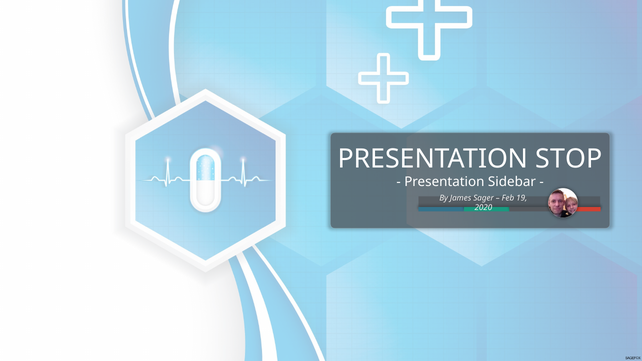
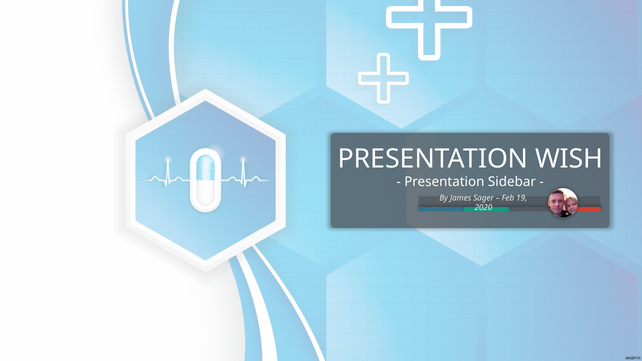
STOP: STOP -> WISH
